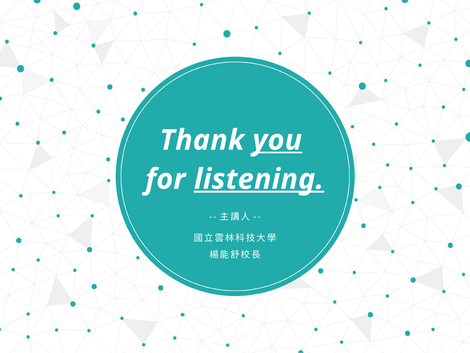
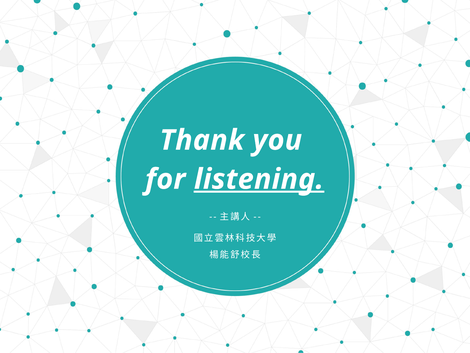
you underline: present -> none
